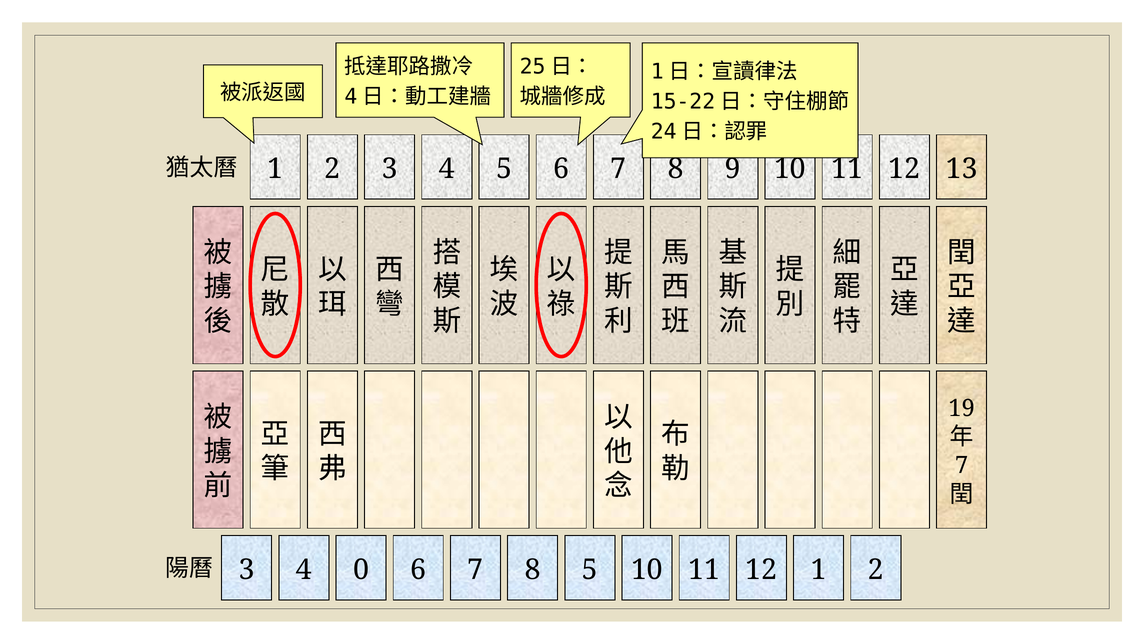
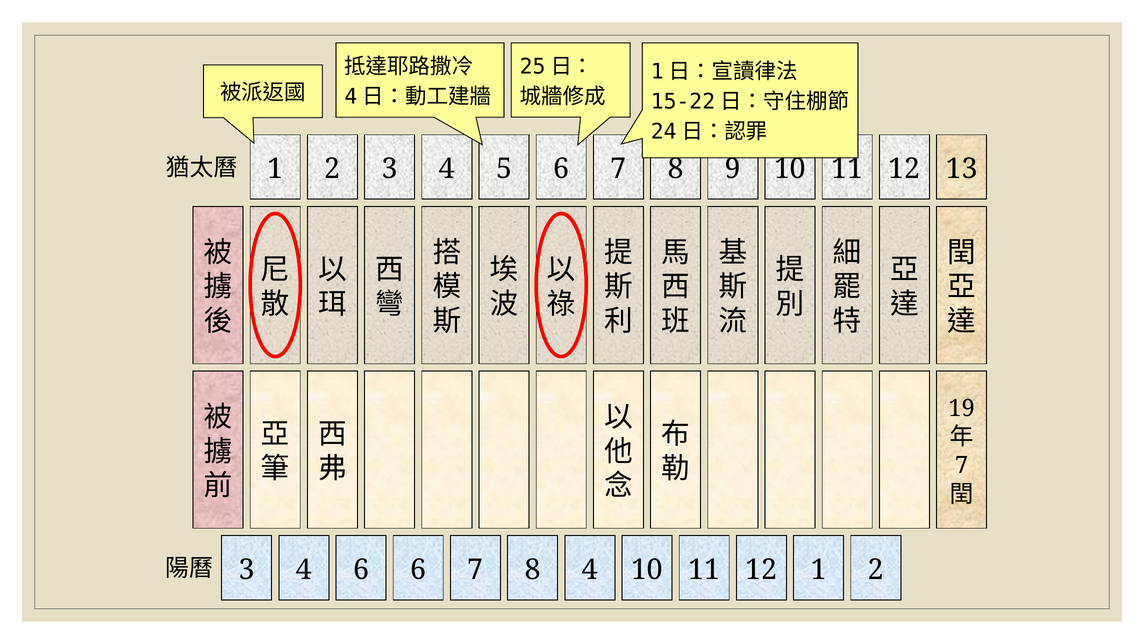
4 0: 0 -> 6
8 5: 5 -> 4
